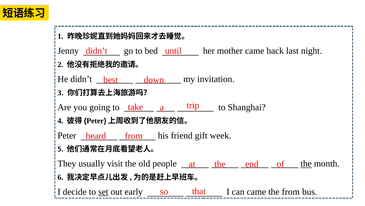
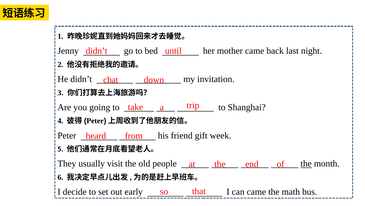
best: best -> chat
set underline: present -> none
the from: from -> math
